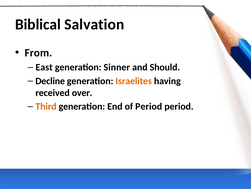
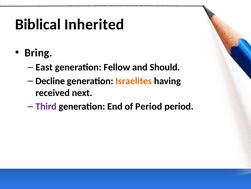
Salvation: Salvation -> Inherited
From: From -> Bring
Sinner: Sinner -> Fellow
over: over -> next
Third colour: orange -> purple
